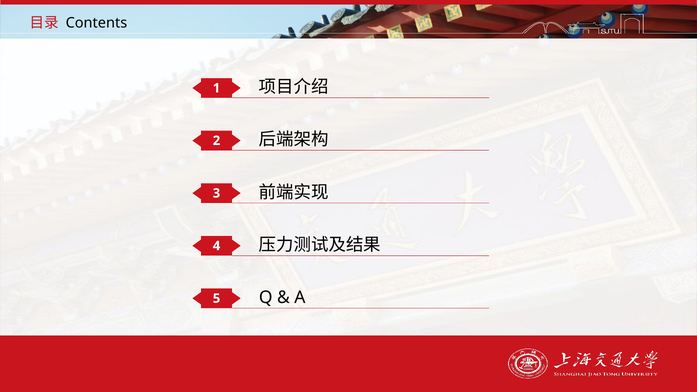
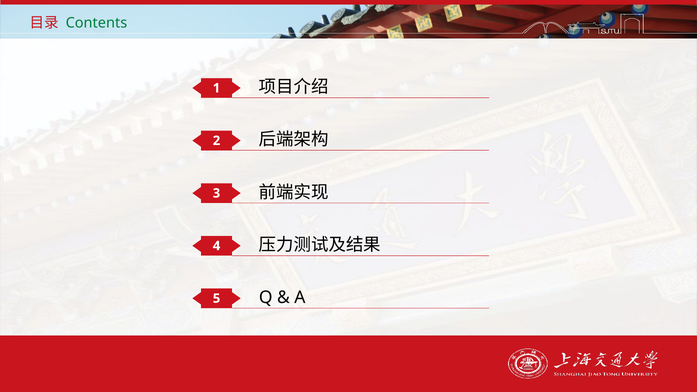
Contents colour: black -> green
